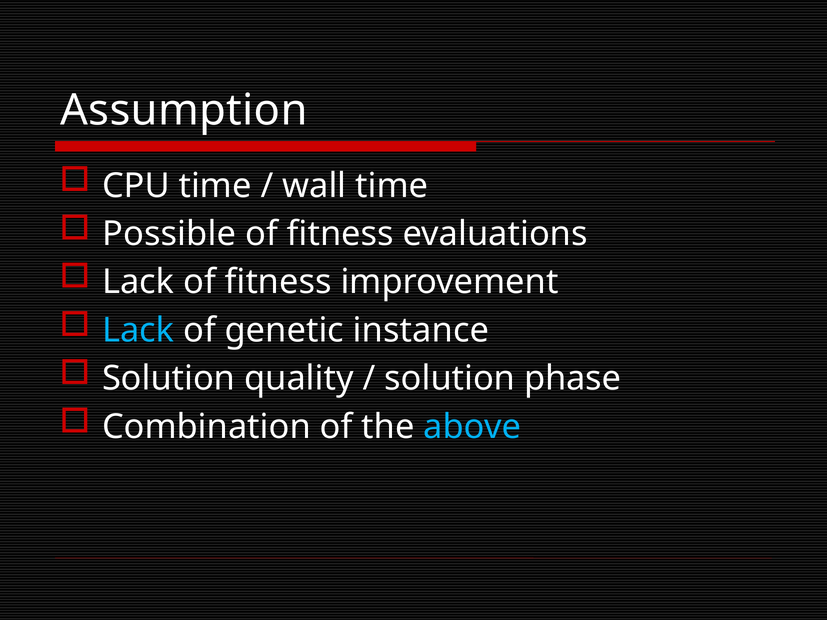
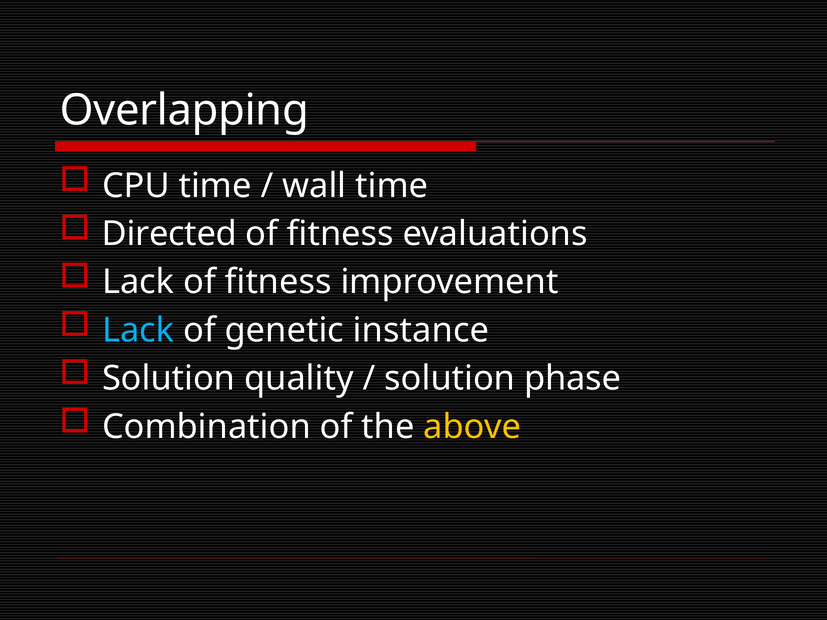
Assumption: Assumption -> Overlapping
Possible: Possible -> Directed
above colour: light blue -> yellow
